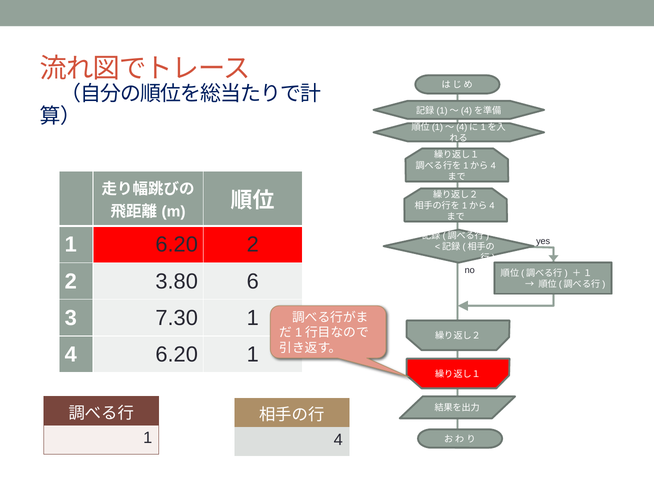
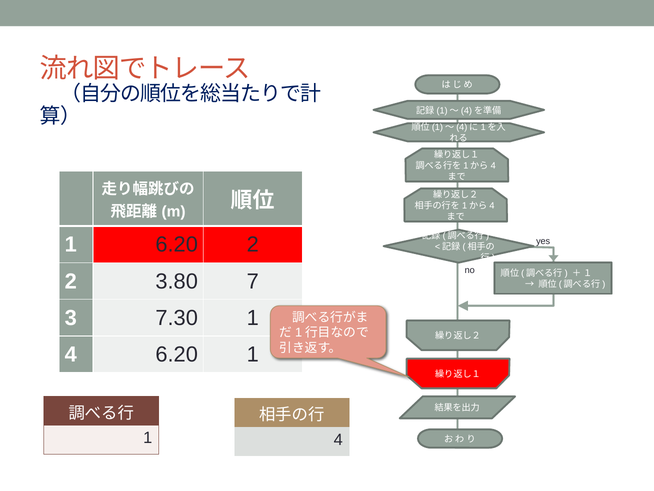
6: 6 -> 7
